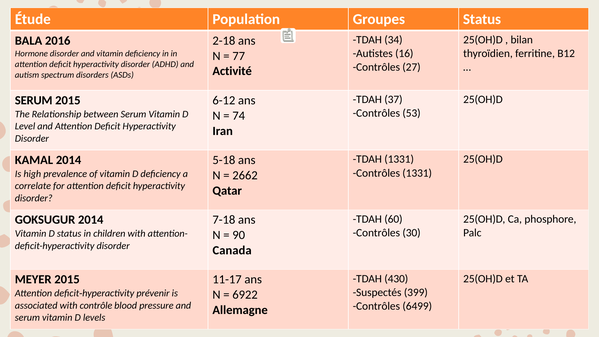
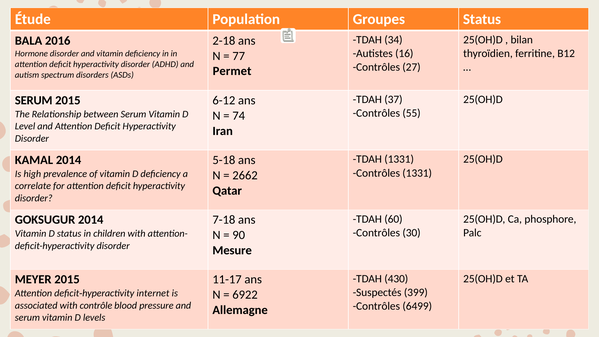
Activité: Activité -> Permet
53: 53 -> 55
Canada: Canada -> Mesure
prévenir: prévenir -> internet
